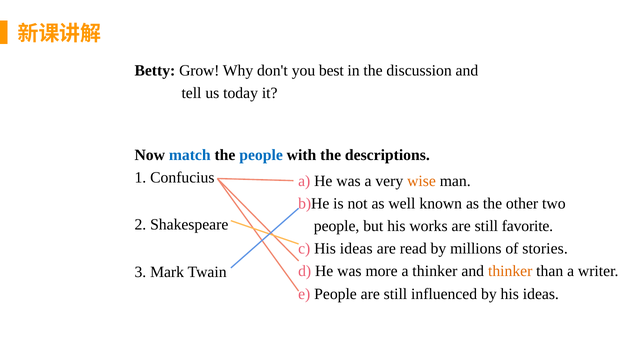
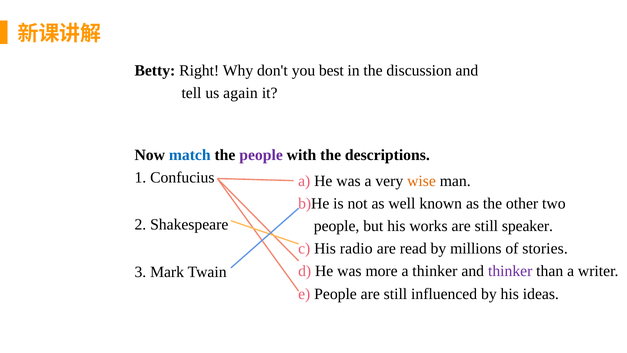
Grow: Grow -> Right
today: today -> again
people at (261, 155) colour: blue -> purple
favorite: favorite -> speaker
c His ideas: ideas -> radio
thinker at (510, 271) colour: orange -> purple
